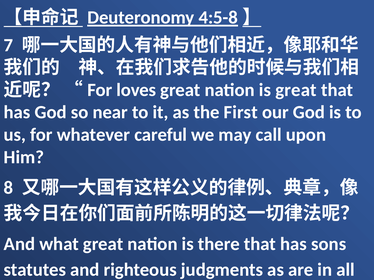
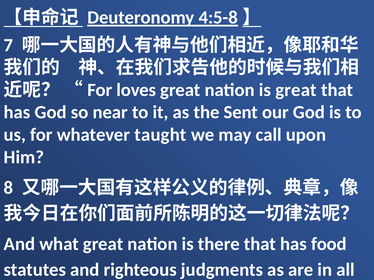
First: First -> Sent
careful: careful -> taught
sons: sons -> food
